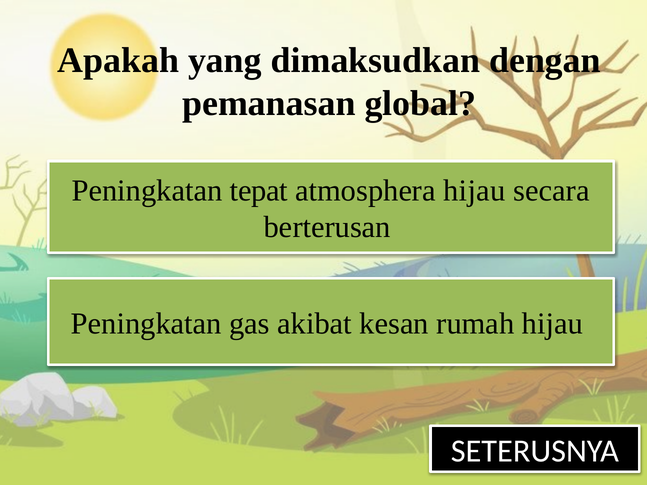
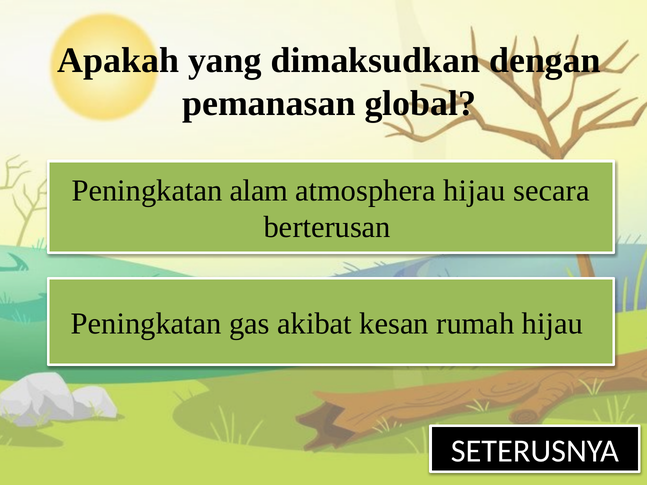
tepat: tepat -> alam
